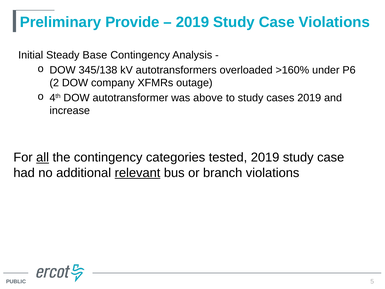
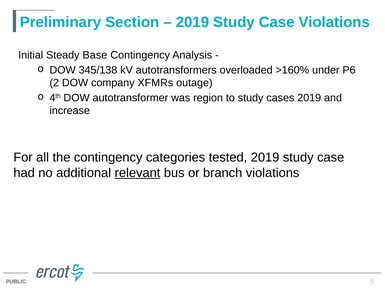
Provide: Provide -> Section
above: above -> region
all underline: present -> none
